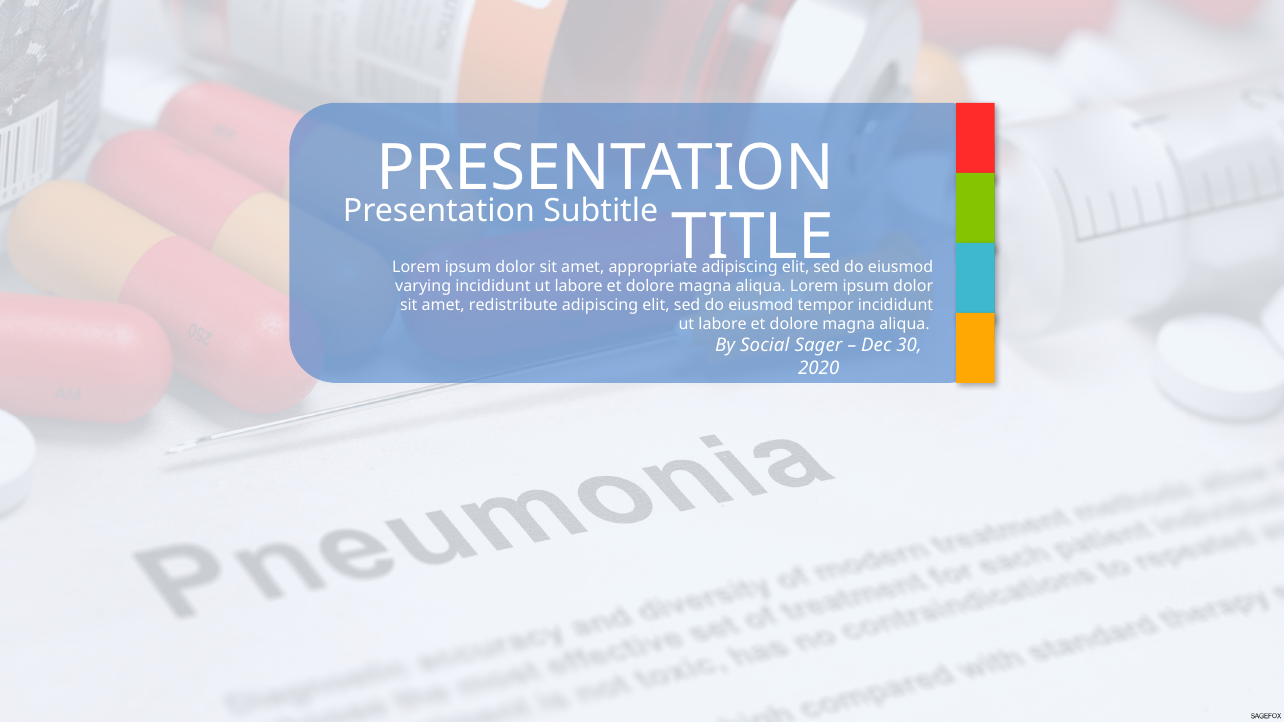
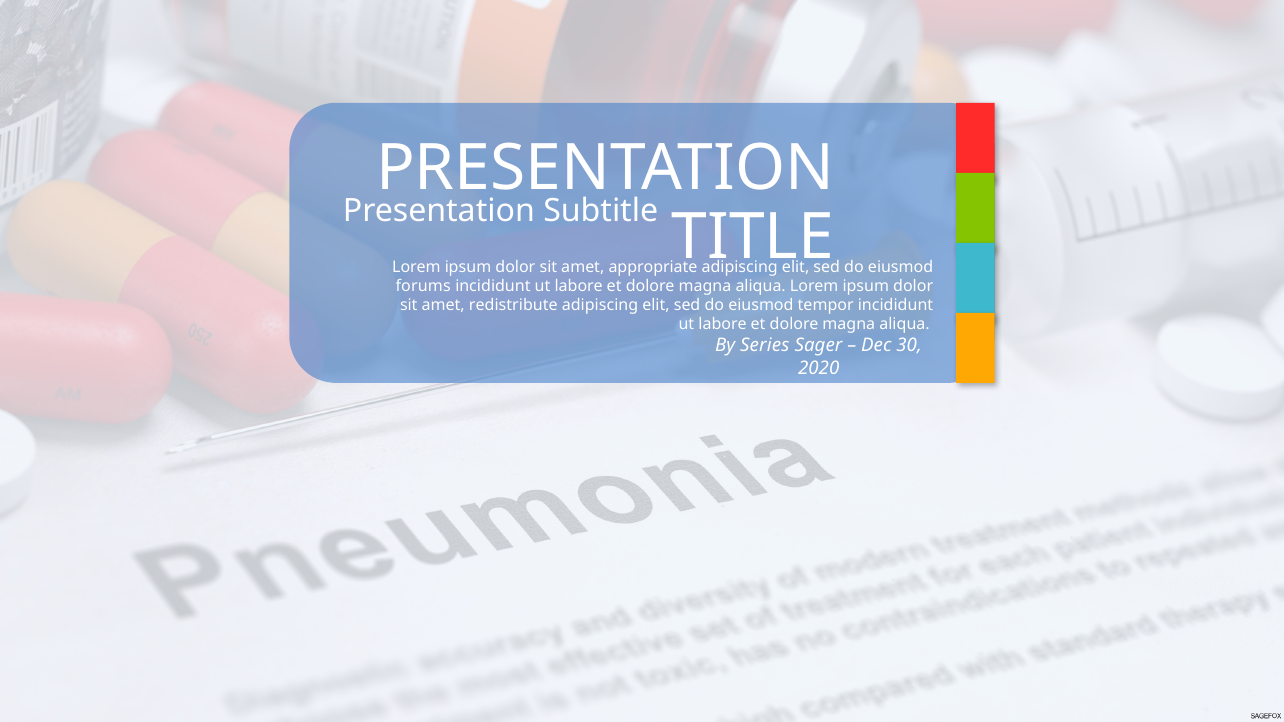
varying: varying -> forums
Social: Social -> Series
